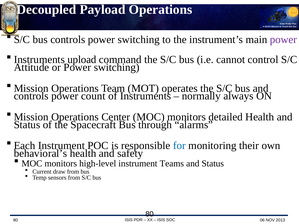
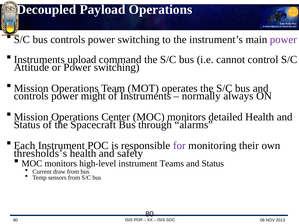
count: count -> might
for colour: blue -> purple
behavioral’s: behavioral’s -> thresholds’s
